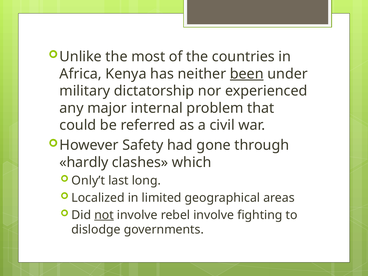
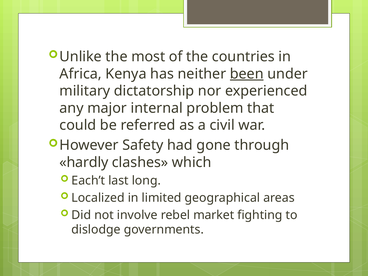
Only’t: Only’t -> Each’t
not underline: present -> none
rebel involve: involve -> market
